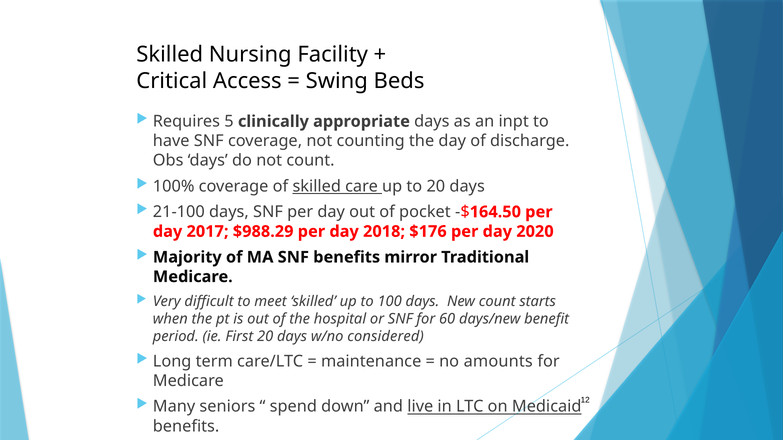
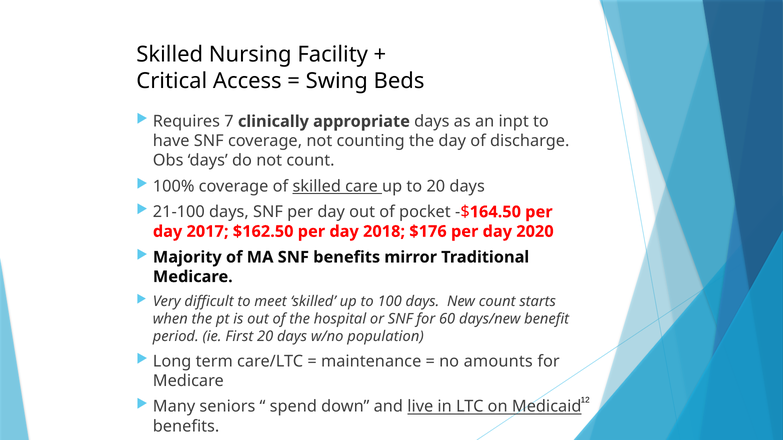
5: 5 -> 7
$988.29: $988.29 -> $162.50
considered: considered -> population
